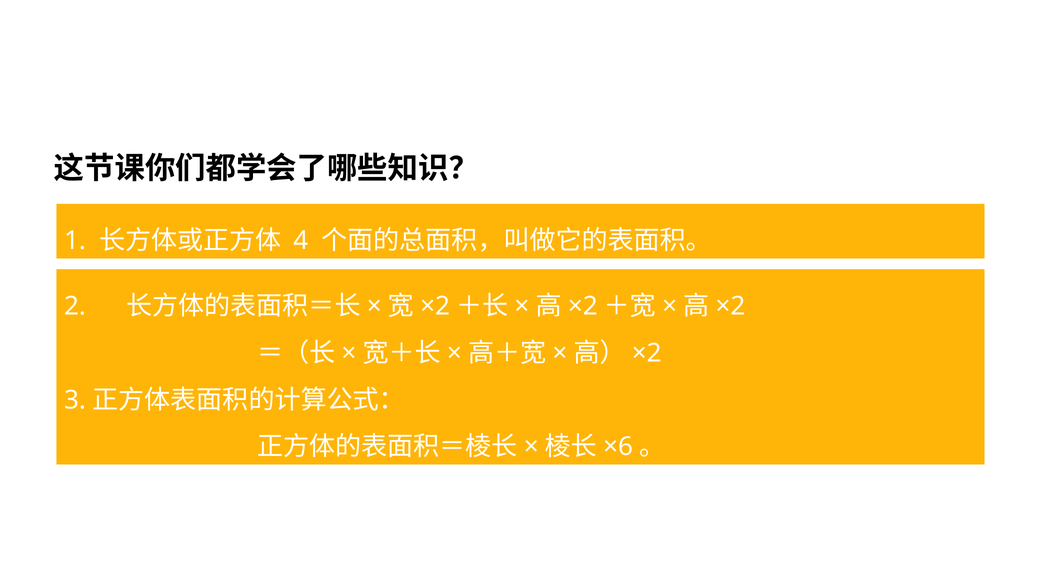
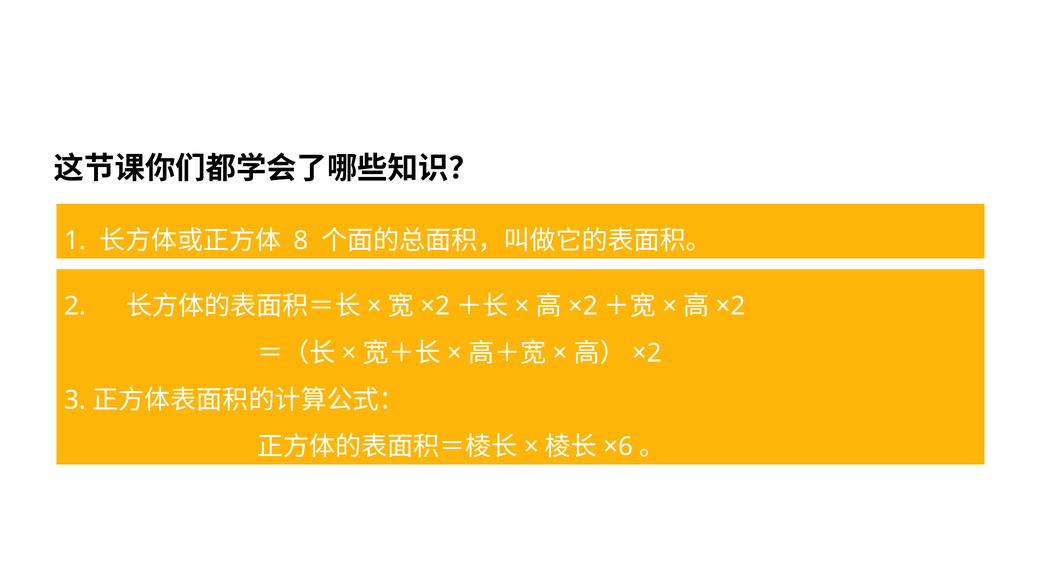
4: 4 -> 8
